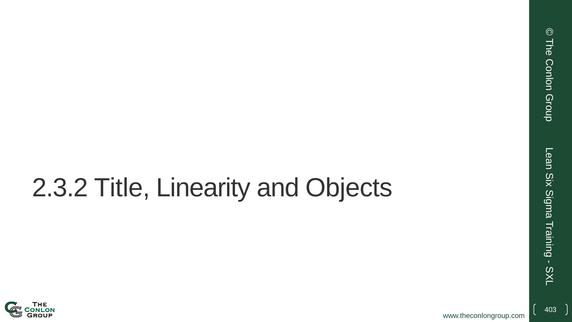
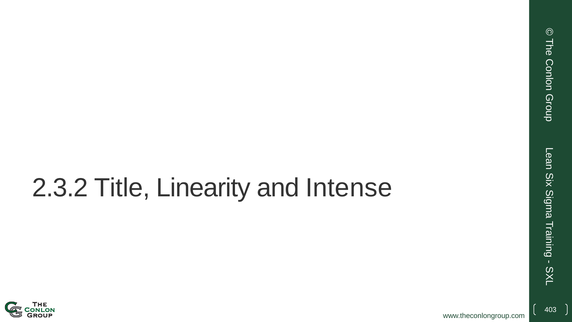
Objects: Objects -> Intense
